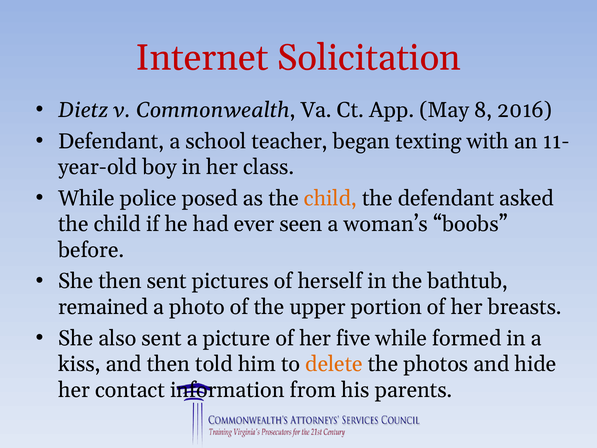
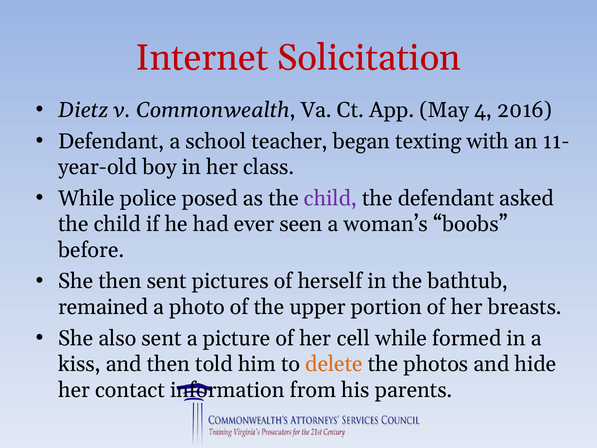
8: 8 -> 4
child at (330, 198) colour: orange -> purple
five: five -> cell
